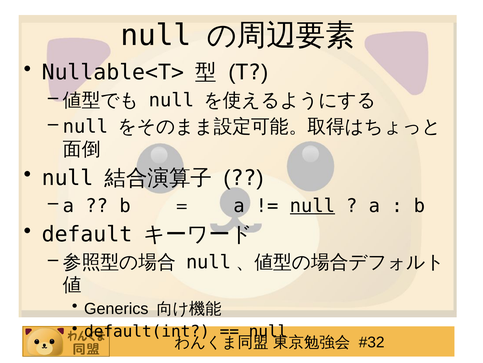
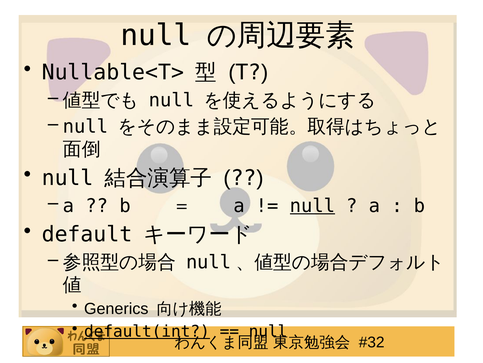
default(int underline: none -> present
